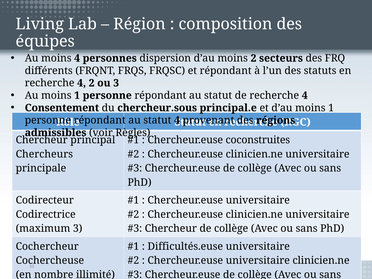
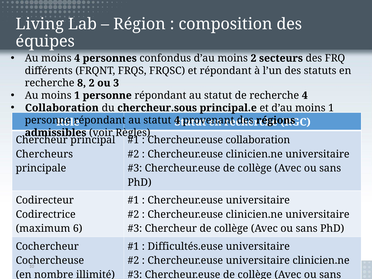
dispersion: dispersion -> confondus
4 at (82, 83): 4 -> 8
Consentement at (62, 108): Consentement -> Collaboration
Chercheur.euse coconstruites: coconstruites -> collaboration
maximum 3: 3 -> 6
